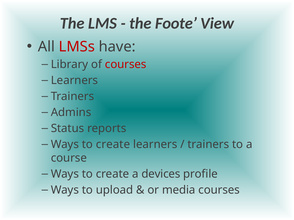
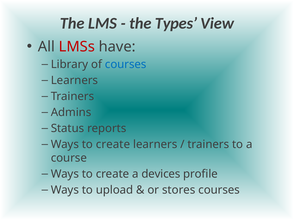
Foote: Foote -> Types
courses at (126, 65) colour: red -> blue
media: media -> stores
